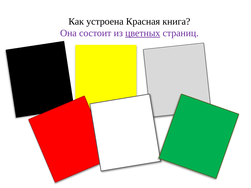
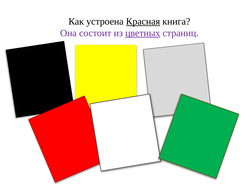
Красная underline: none -> present
